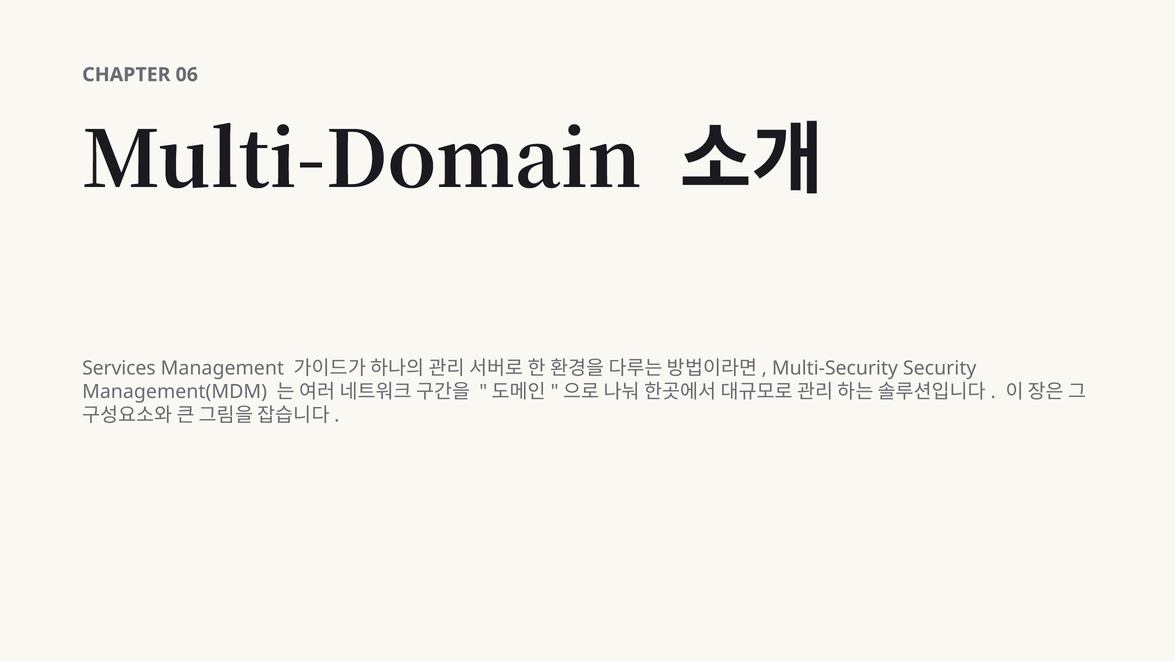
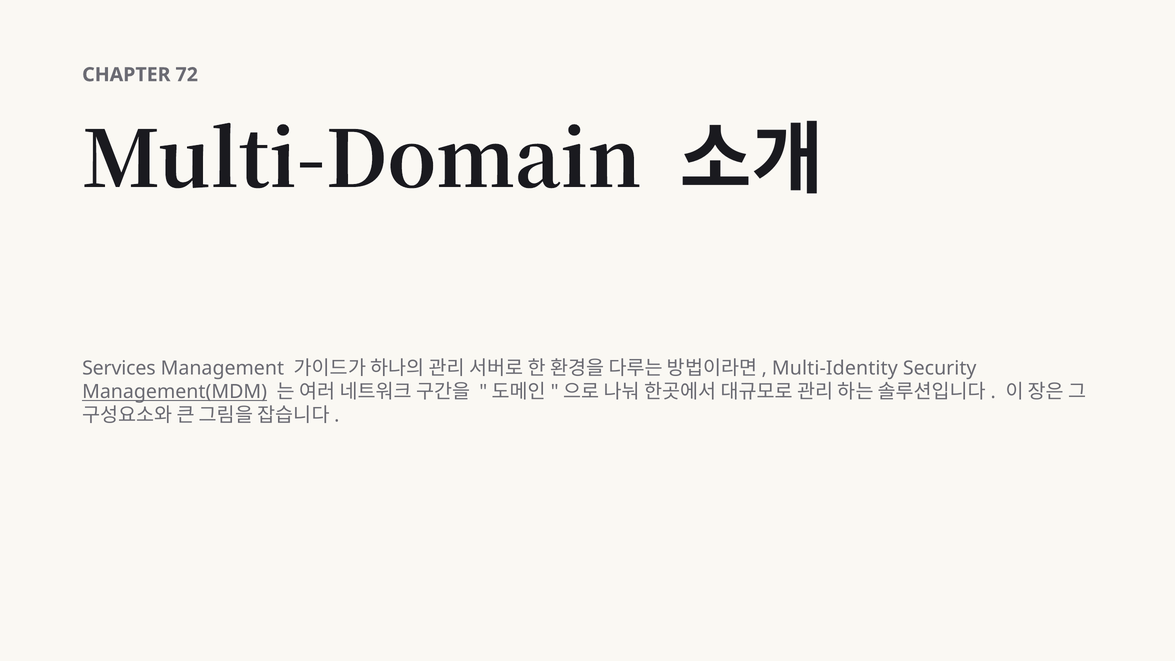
06: 06 -> 72
Multi-Security: Multi-Security -> Multi-Identity
Management(MDM underline: none -> present
